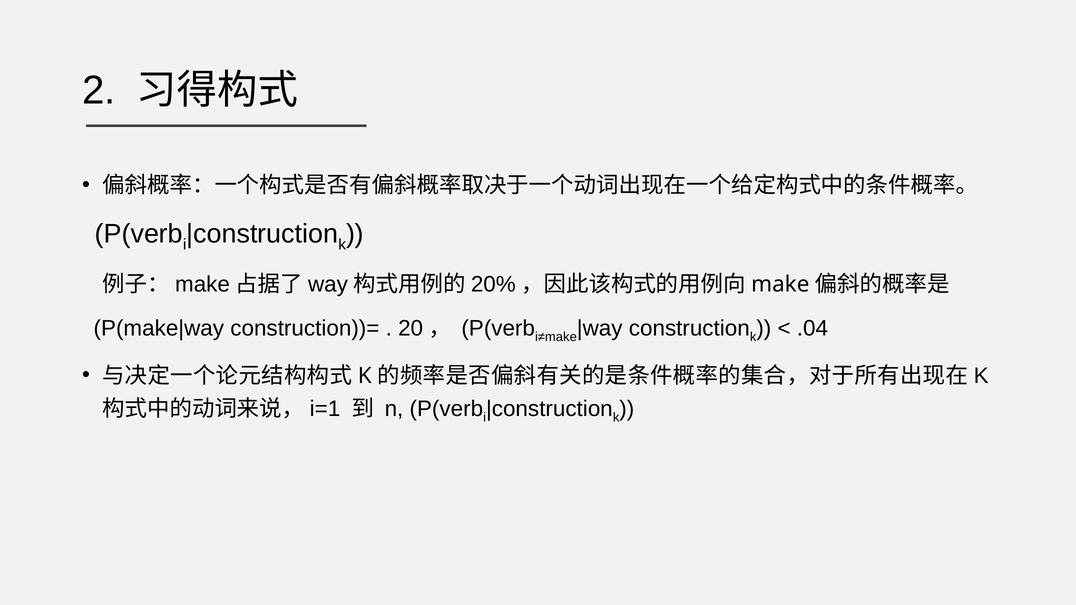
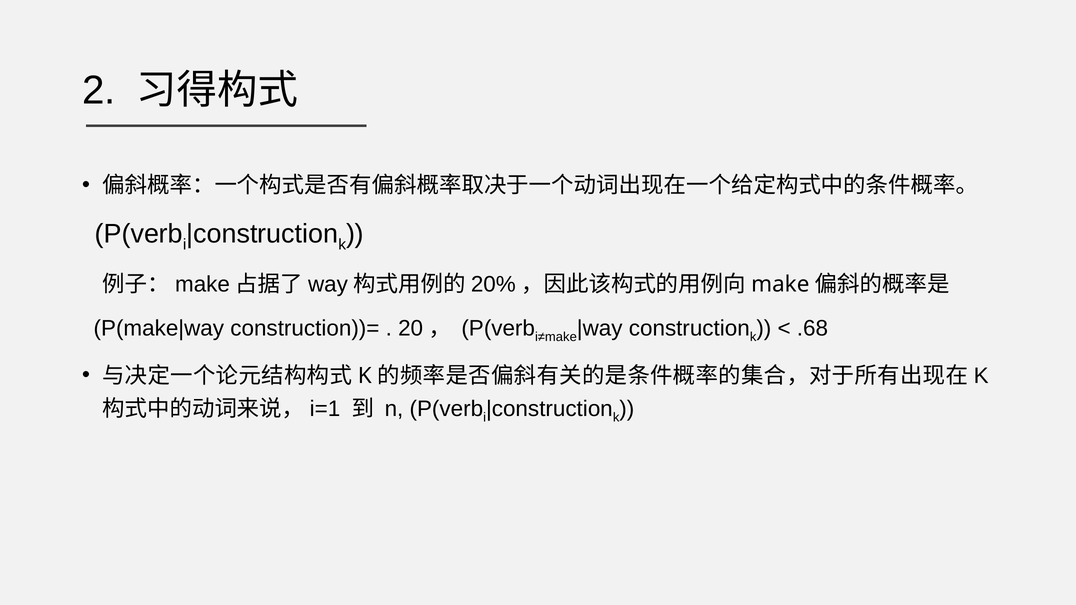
.04: .04 -> .68
